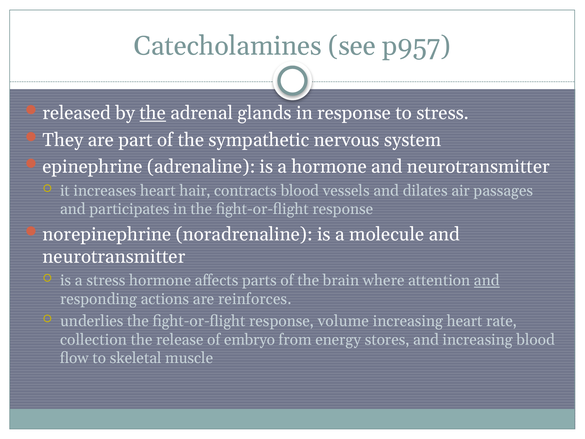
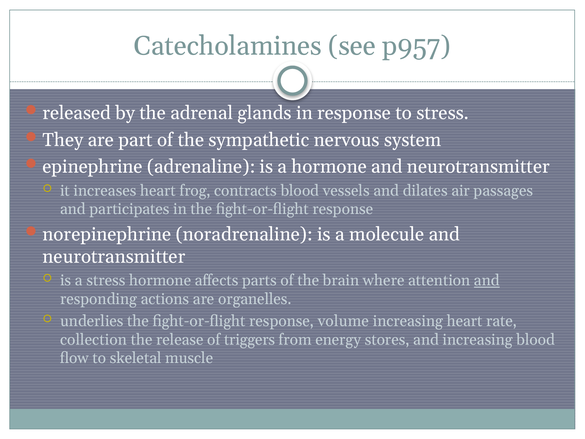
the at (153, 113) underline: present -> none
hair: hair -> frog
reinforces: reinforces -> organelles
embryo: embryo -> triggers
